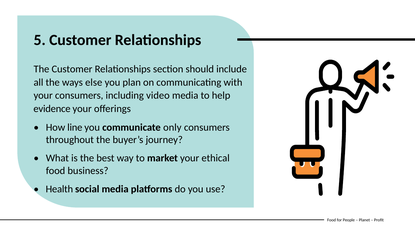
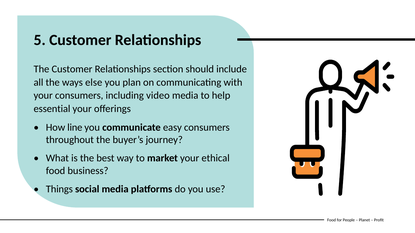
evidence: evidence -> essential
only: only -> easy
Health: Health -> Things
